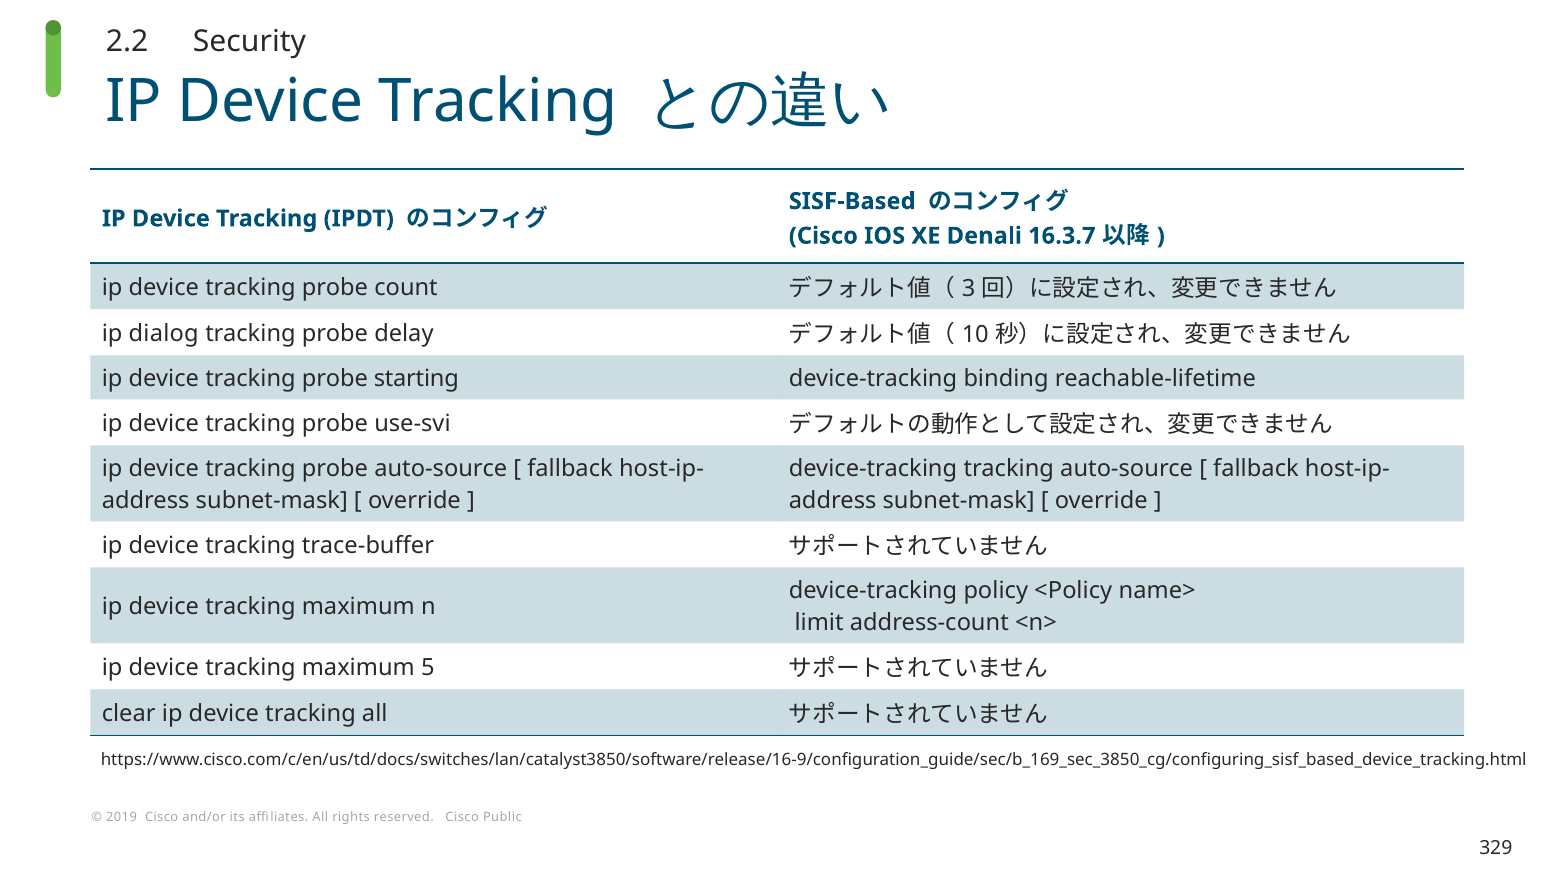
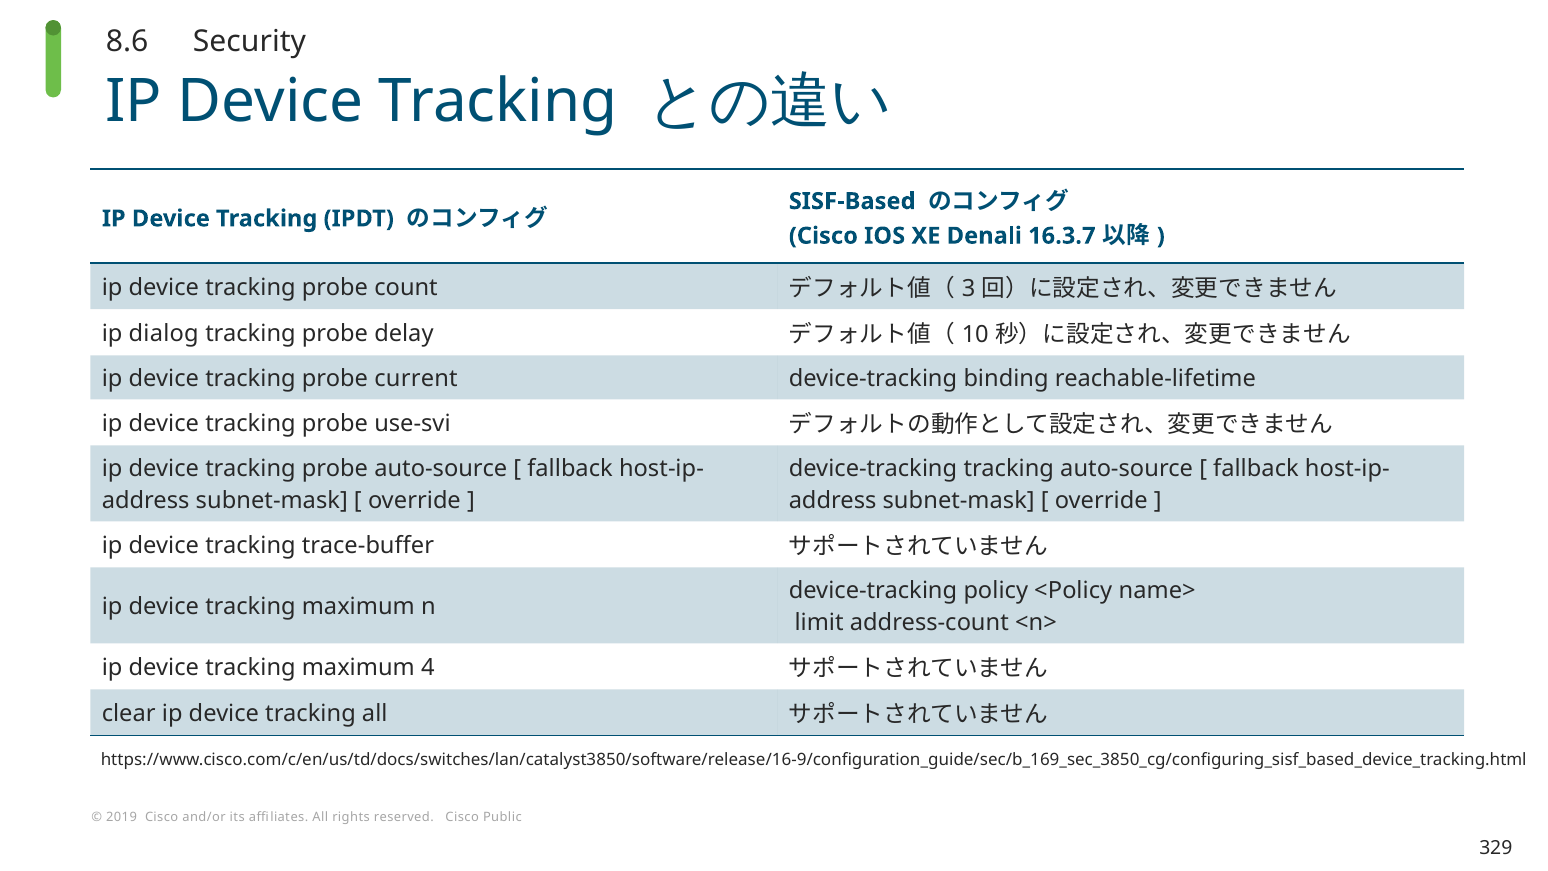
2.2: 2.2 -> 8.6
starting: starting -> current
5: 5 -> 4
